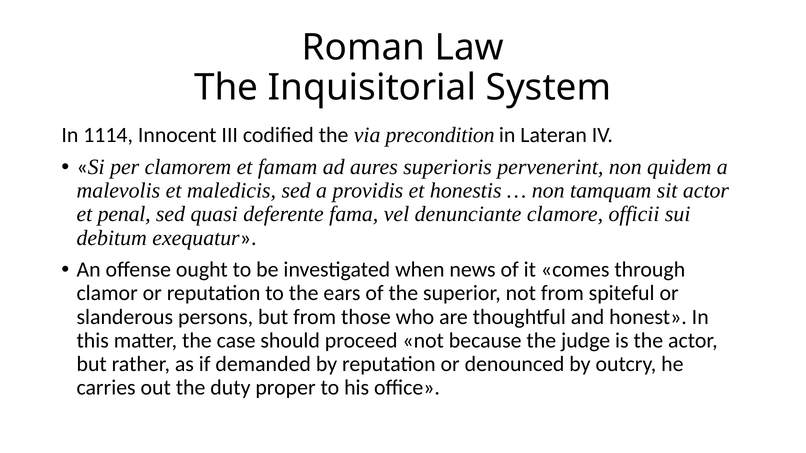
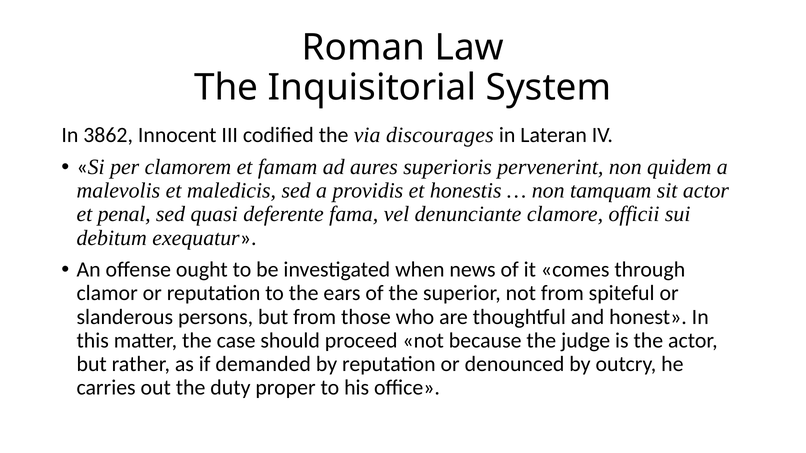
1114: 1114 -> 3862
precondition: precondition -> discourages
